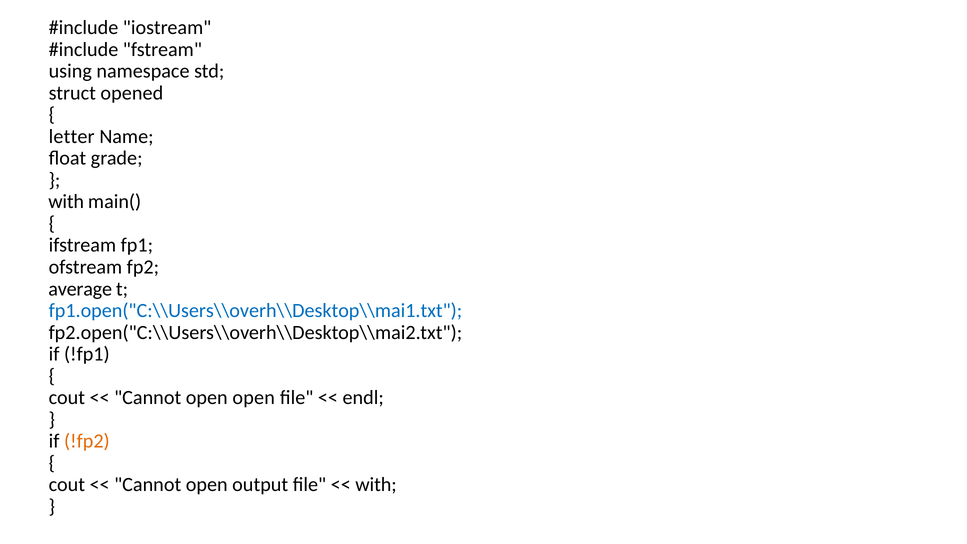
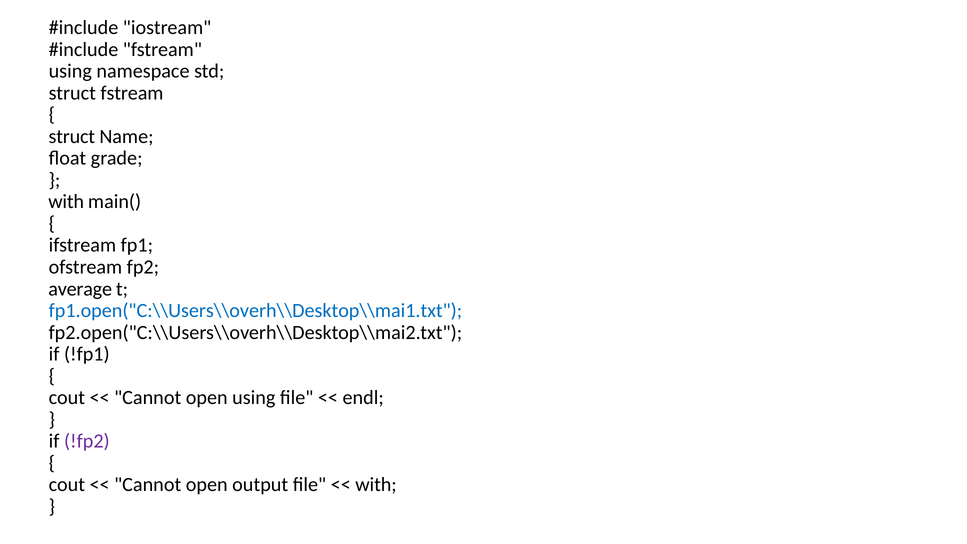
struct opened: opened -> fstream
letter at (72, 137): letter -> struct
open open: open -> using
!fp2 colour: orange -> purple
